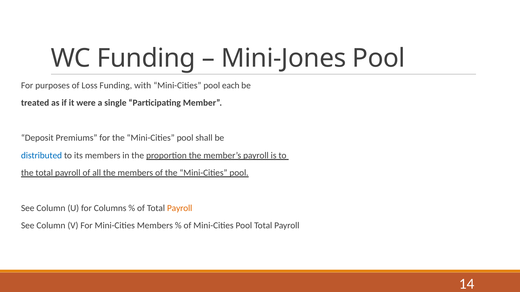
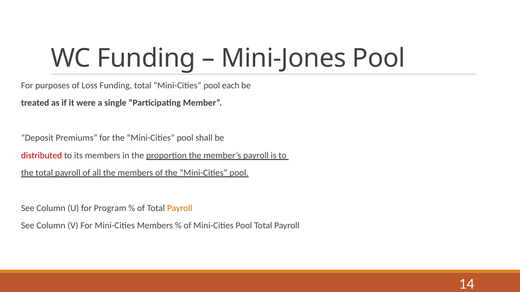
Funding with: with -> total
distributed colour: blue -> red
Columns: Columns -> Program
